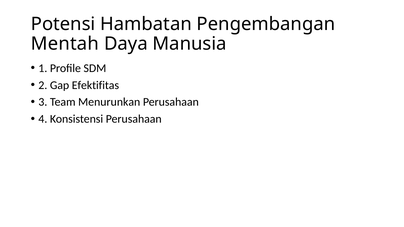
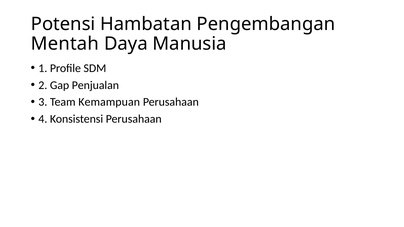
Efektifitas: Efektifitas -> Penjualan
Menurunkan: Menurunkan -> Kemampuan
